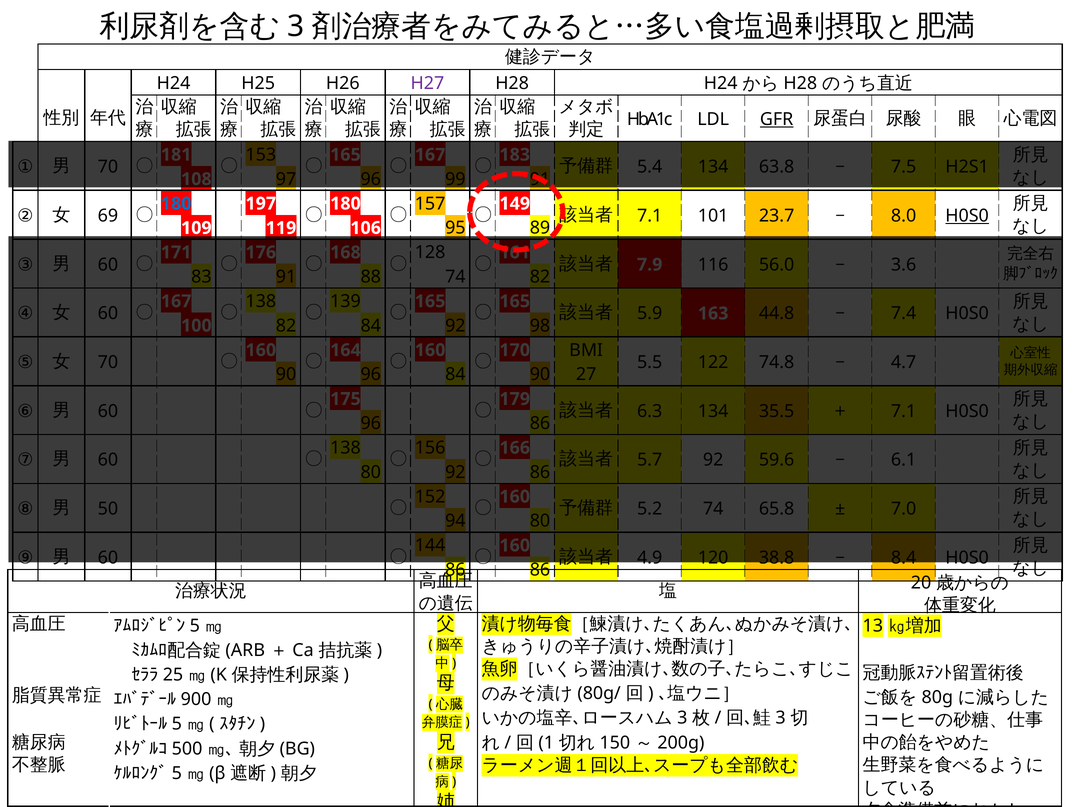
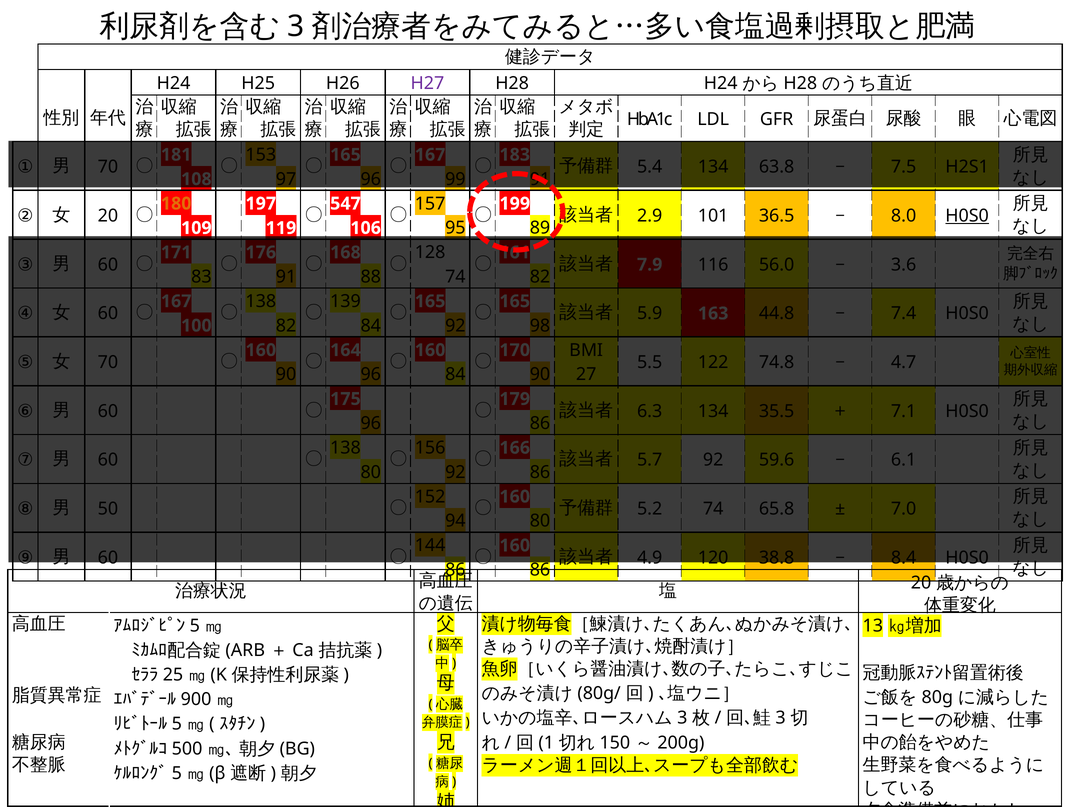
GFR underline: present -> none
69 at (108, 216): 69 -> 20
180 at (176, 203) colour: blue -> orange
180 at (345, 203): 180 -> 547
149: 149 -> 199
7.1 at (650, 216): 7.1 -> 2.9
23.7: 23.7 -> 36.5
